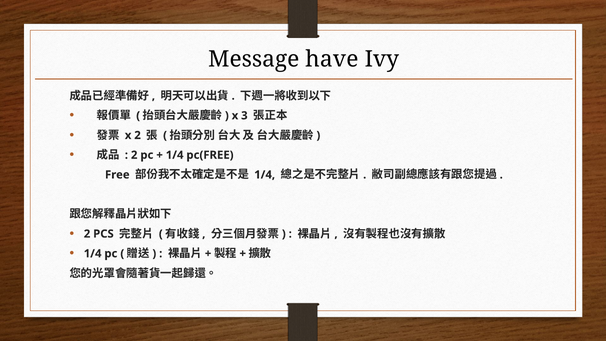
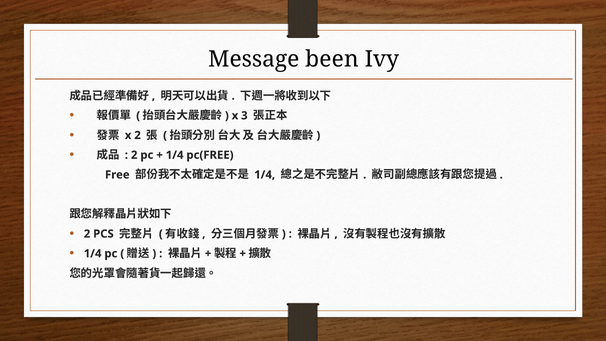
have: have -> been
